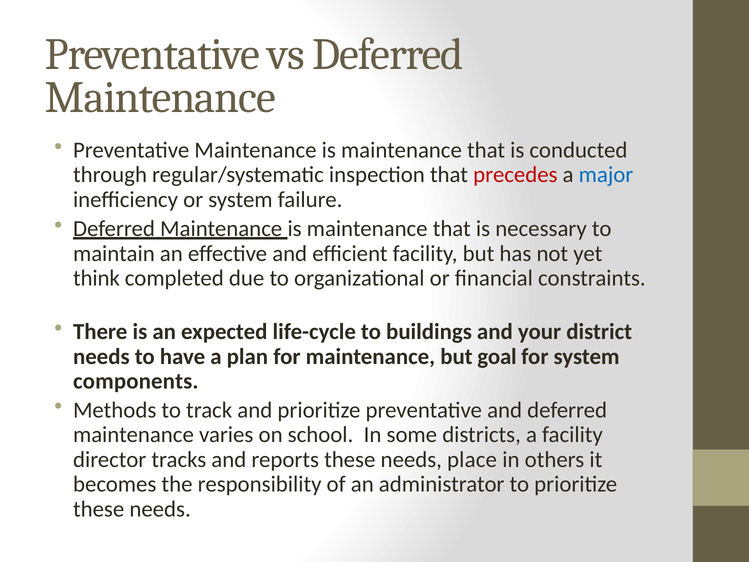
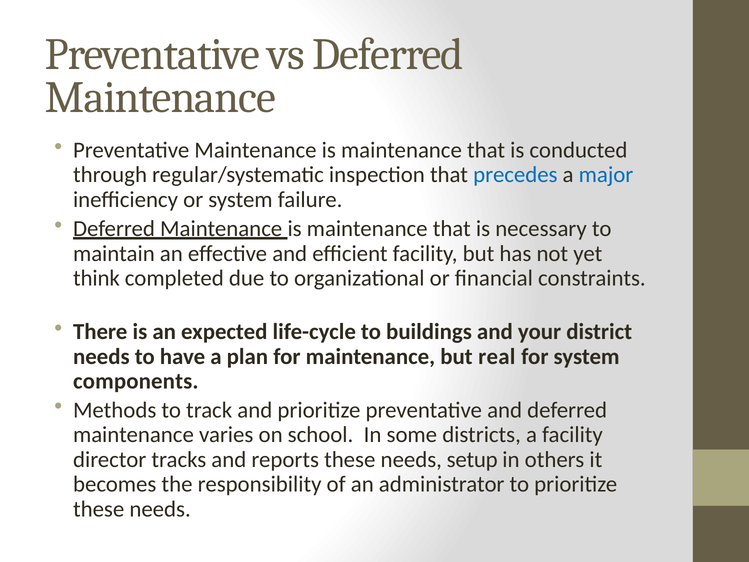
precedes colour: red -> blue
goal: goal -> real
place: place -> setup
